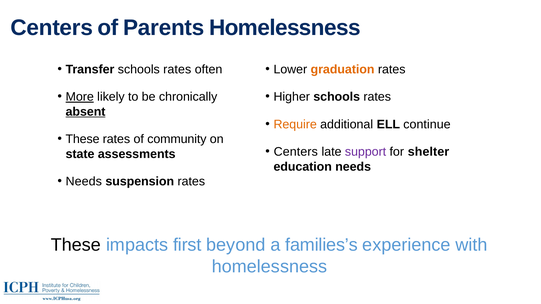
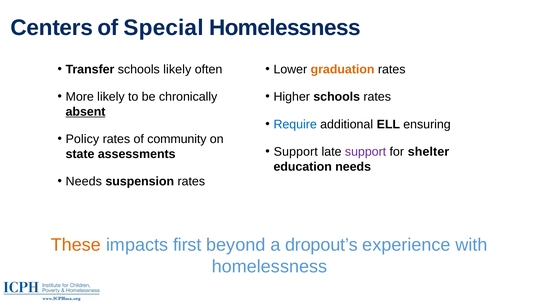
Parents: Parents -> Special
Transfer schools rates: rates -> likely
More underline: present -> none
Require colour: orange -> blue
continue: continue -> ensuring
These at (83, 139): These -> Policy
Centers at (296, 152): Centers -> Support
These at (76, 245) colour: black -> orange
families’s: families’s -> dropout’s
